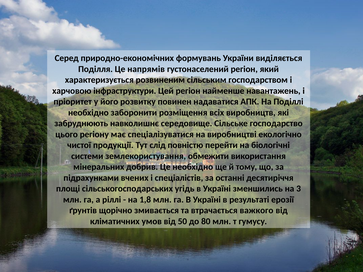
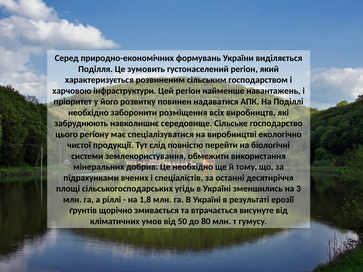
напрямів: напрямів -> зумовить
важкого: важкого -> висунуте
